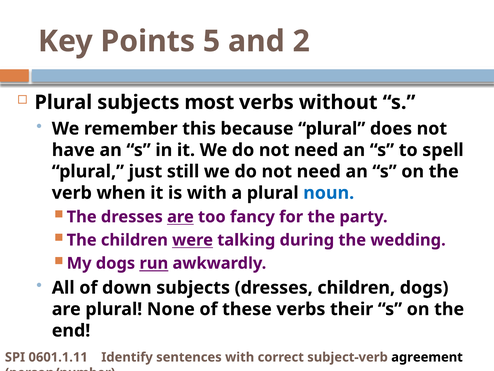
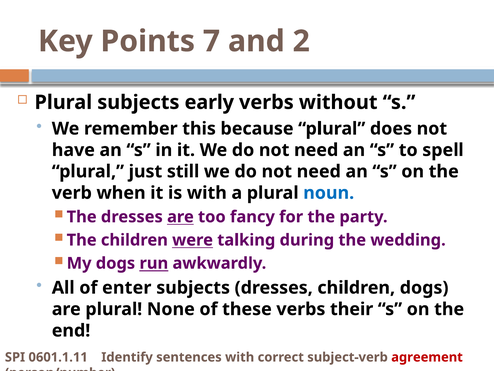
5: 5 -> 7
most: most -> early
down: down -> enter
agreement colour: black -> red
